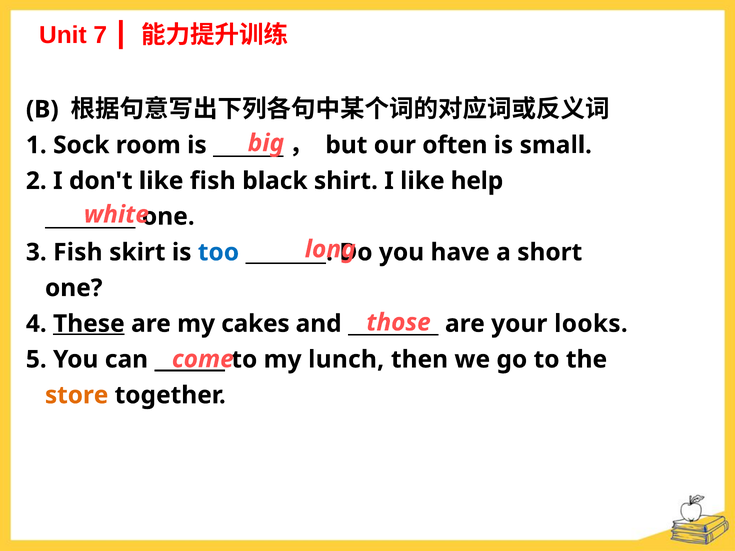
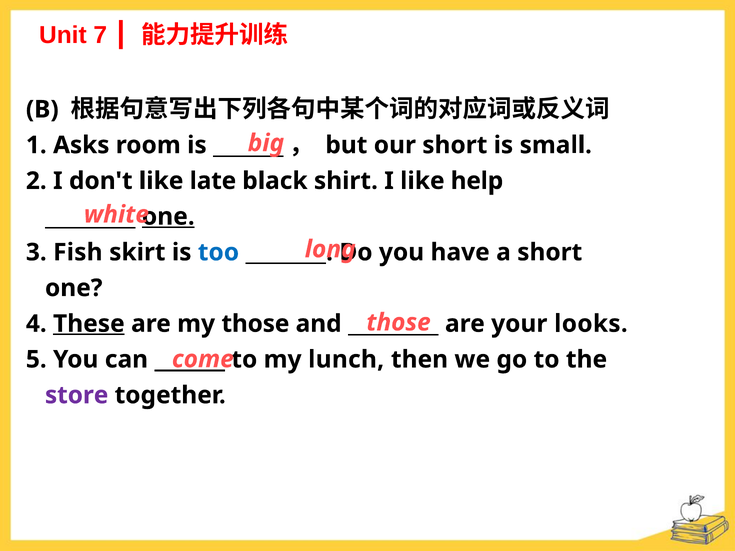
Sock: Sock -> Asks
our often: often -> short
like fish: fish -> late
one at (168, 217) underline: none -> present
my cakes: cakes -> those
store colour: orange -> purple
